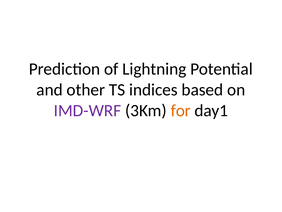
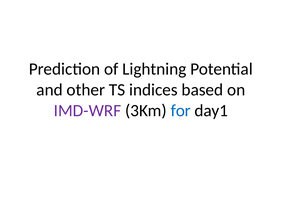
for colour: orange -> blue
